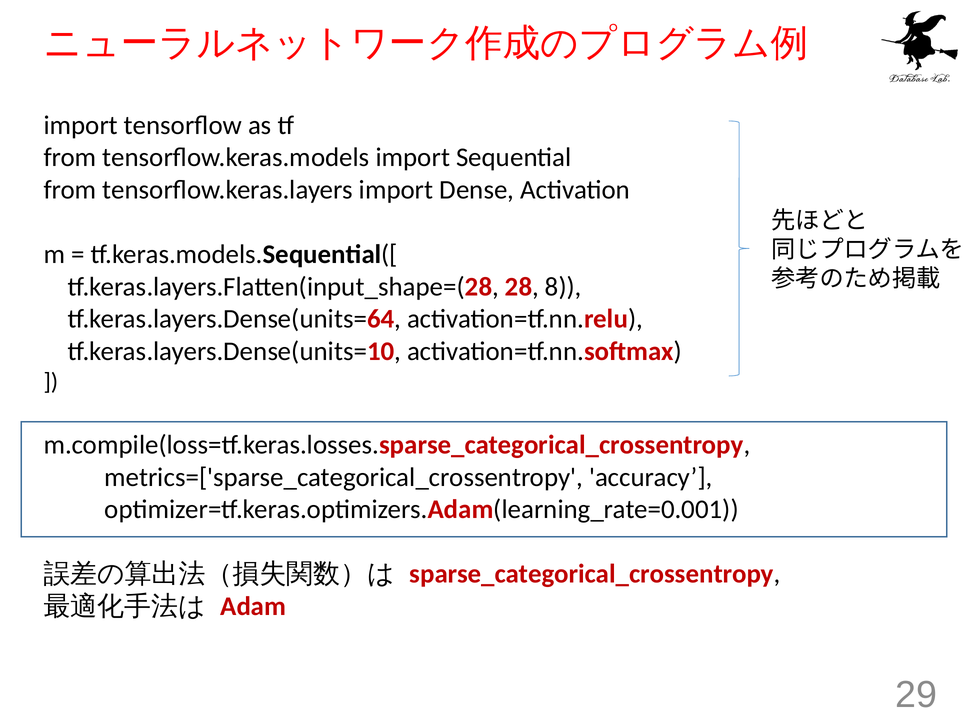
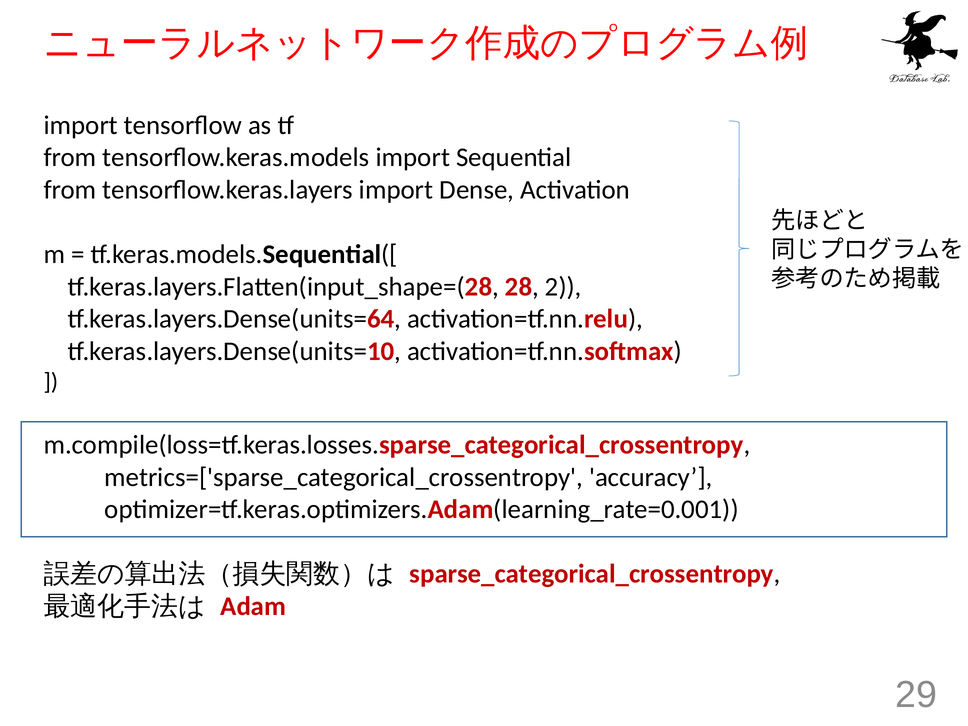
8: 8 -> 2
